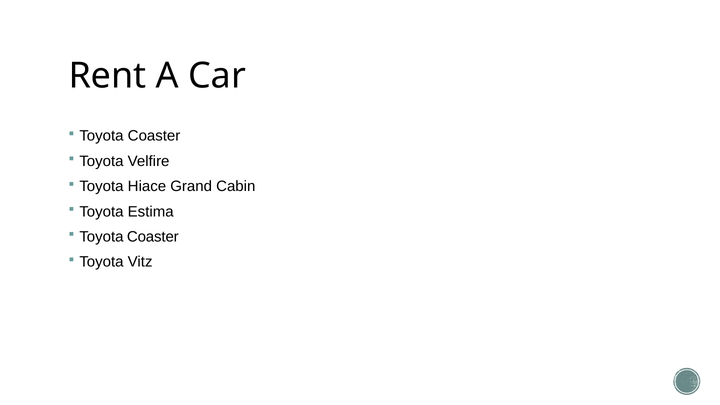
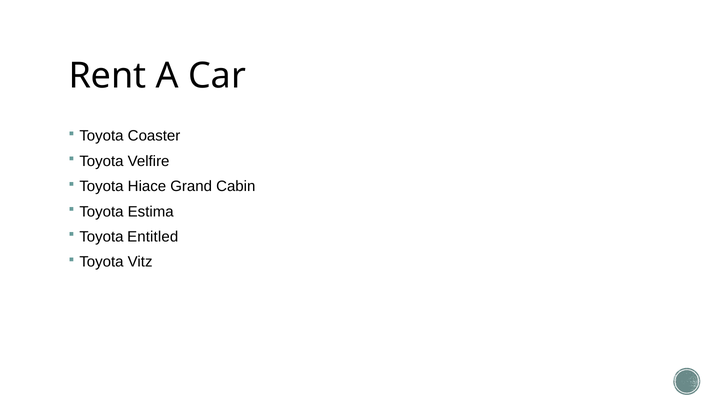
Coaster at (153, 237): Coaster -> Entitled
